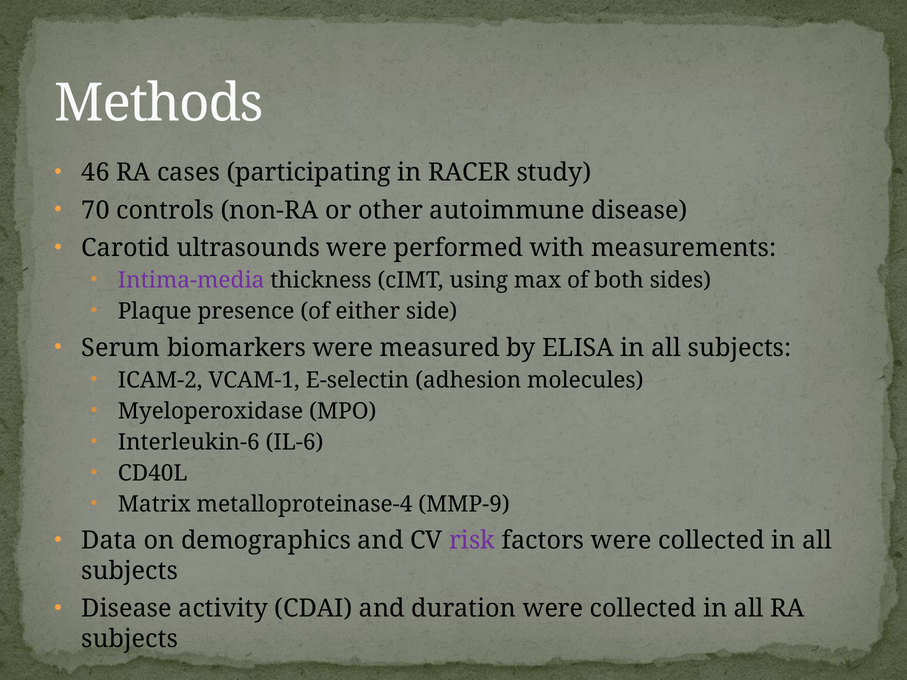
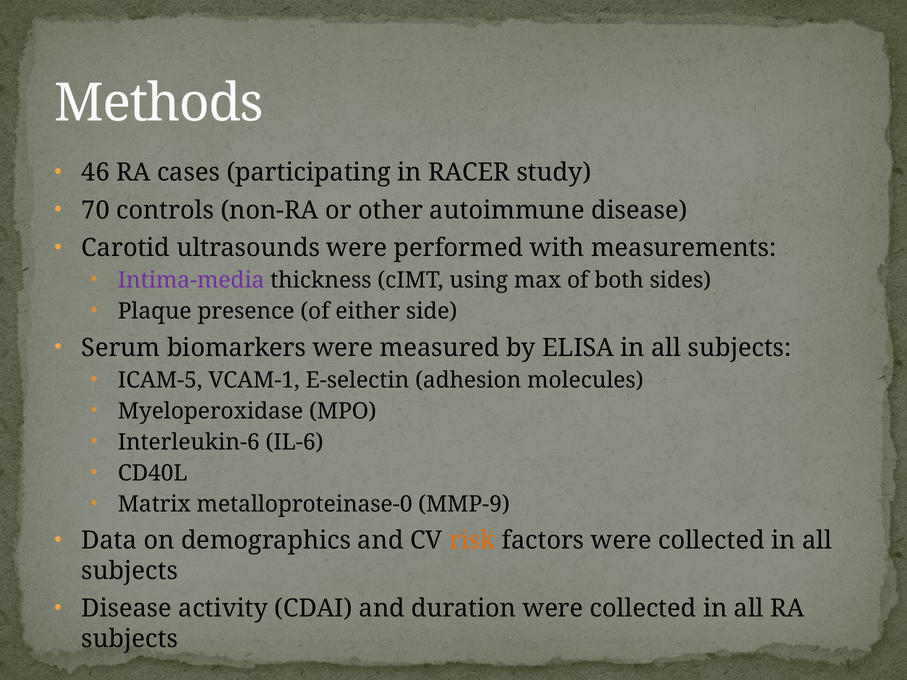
ICAM-2: ICAM-2 -> ICAM-5
metalloproteinase-4: metalloproteinase-4 -> metalloproteinase-0
risk colour: purple -> orange
